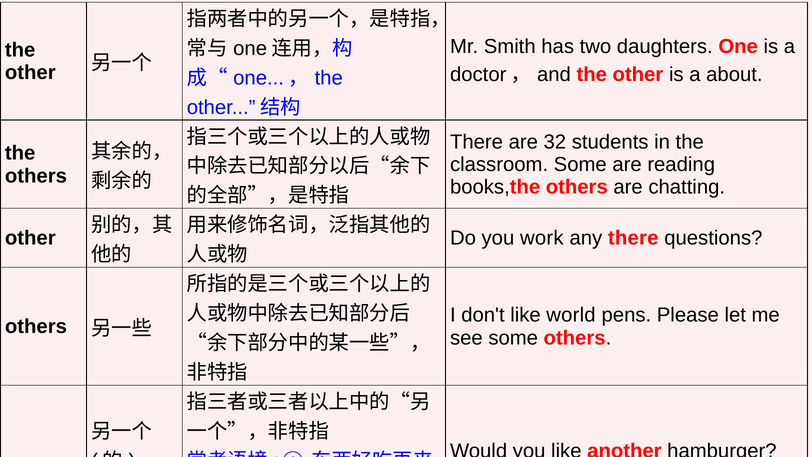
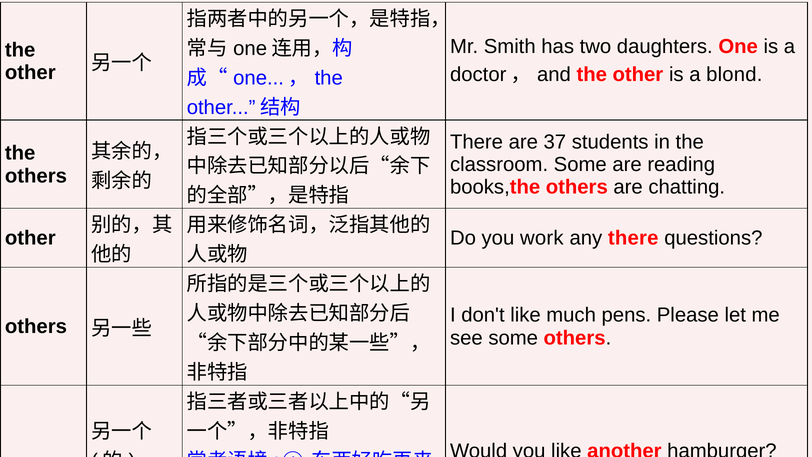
about: about -> blond
32: 32 -> 37
world: world -> much
